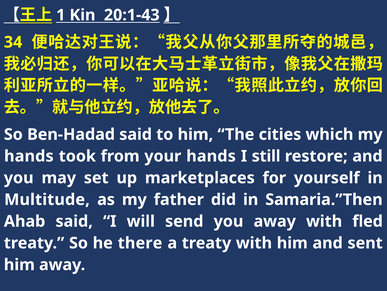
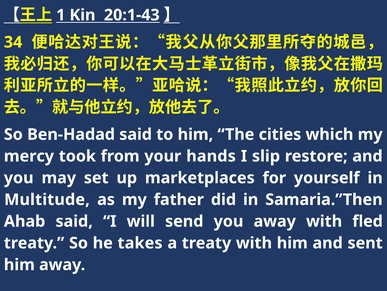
hands at (29, 156): hands -> mercy
still: still -> slip
there: there -> takes
